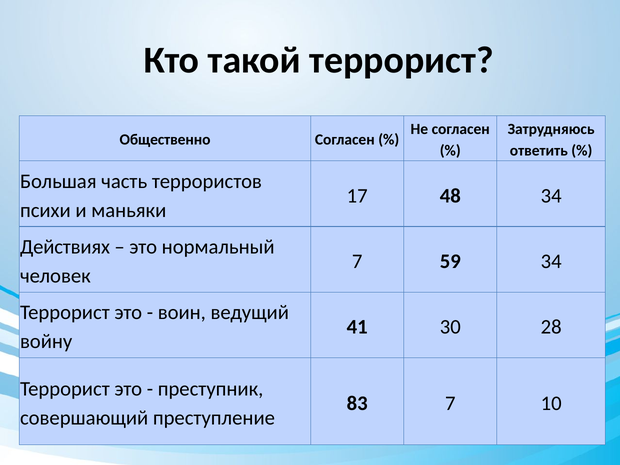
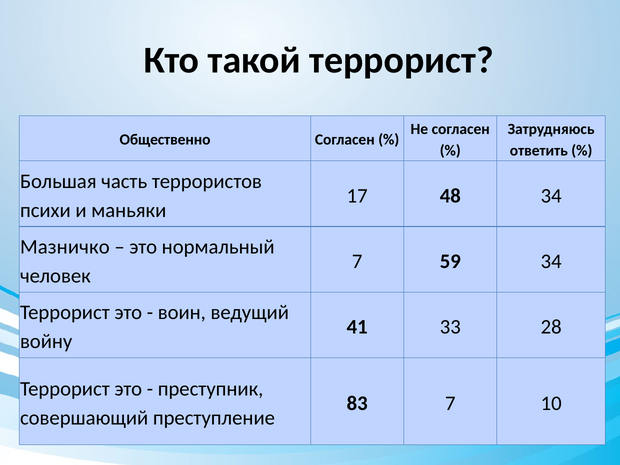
Действиях: Действиях -> Мазничко
30: 30 -> 33
